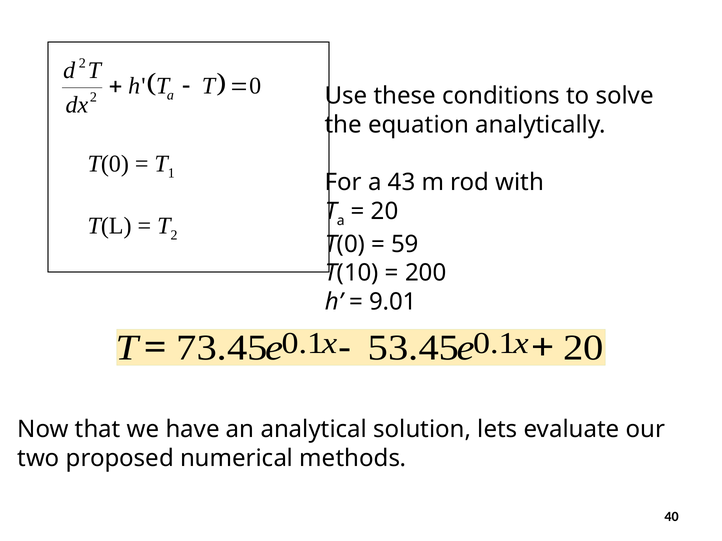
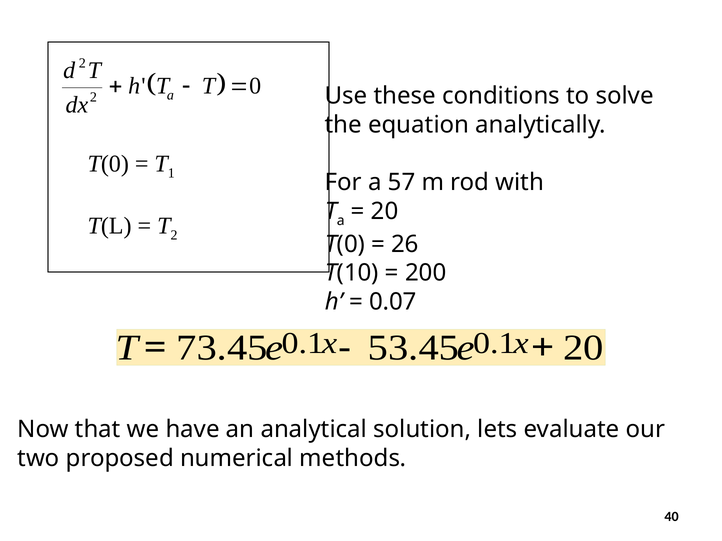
43: 43 -> 57
59: 59 -> 26
9.01: 9.01 -> 0.07
